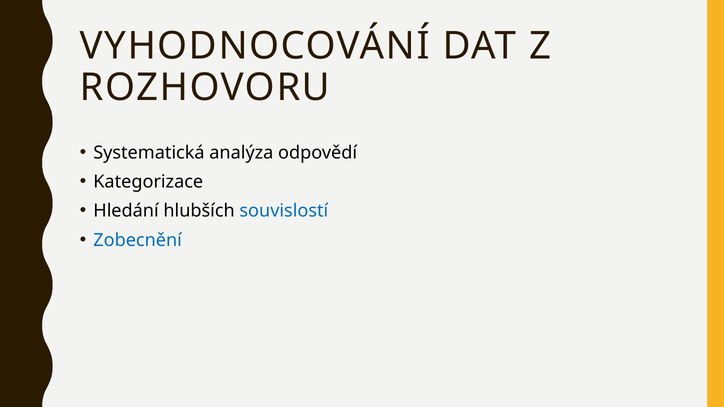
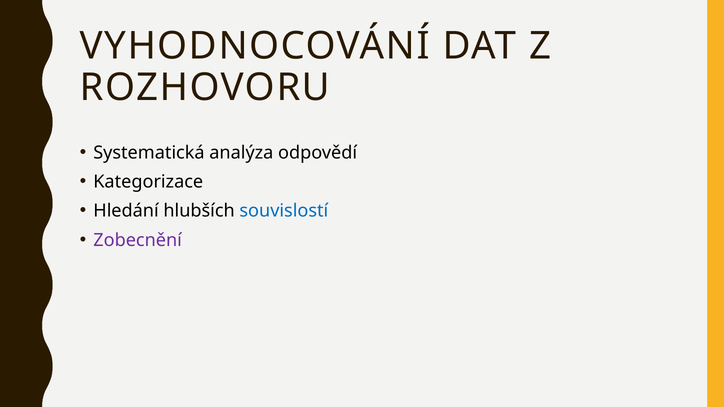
Zobecnění colour: blue -> purple
